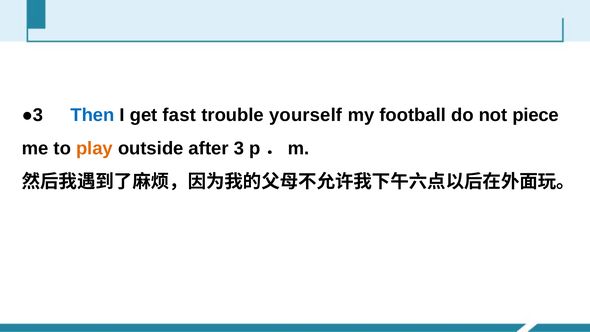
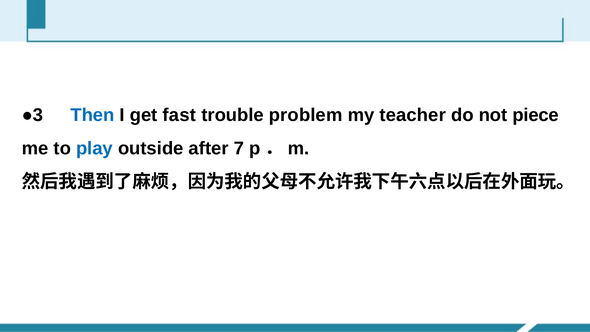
yourself: yourself -> problem
football: football -> teacher
play colour: orange -> blue
3: 3 -> 7
